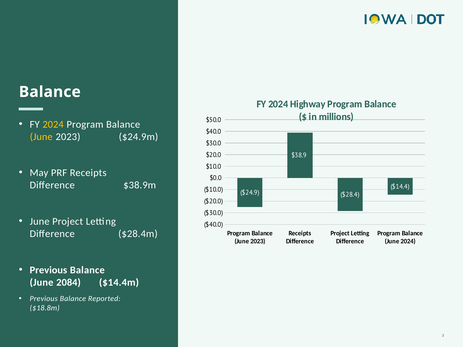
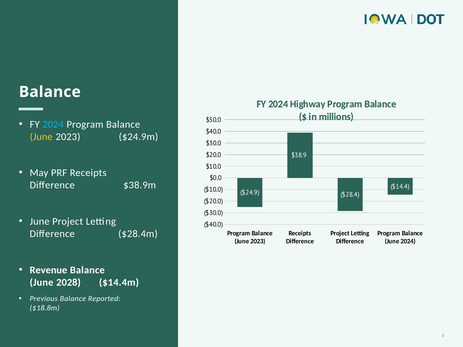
2024 at (53, 124) colour: yellow -> light blue
Previous at (48, 270): Previous -> Revenue
2084: 2084 -> 2028
